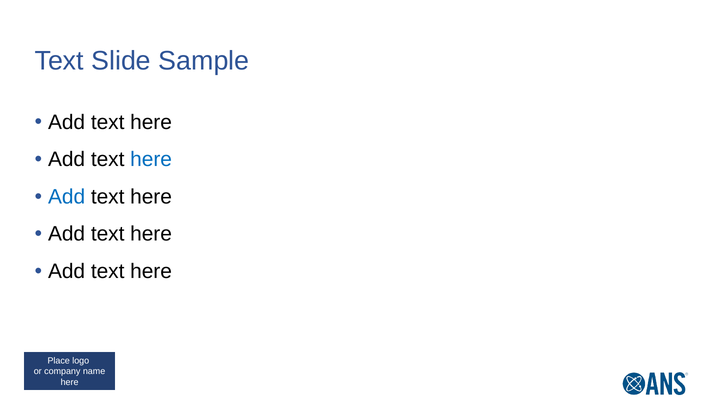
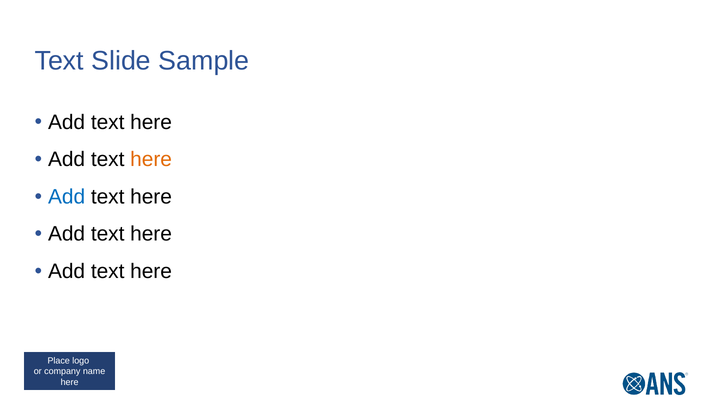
here at (151, 159) colour: blue -> orange
